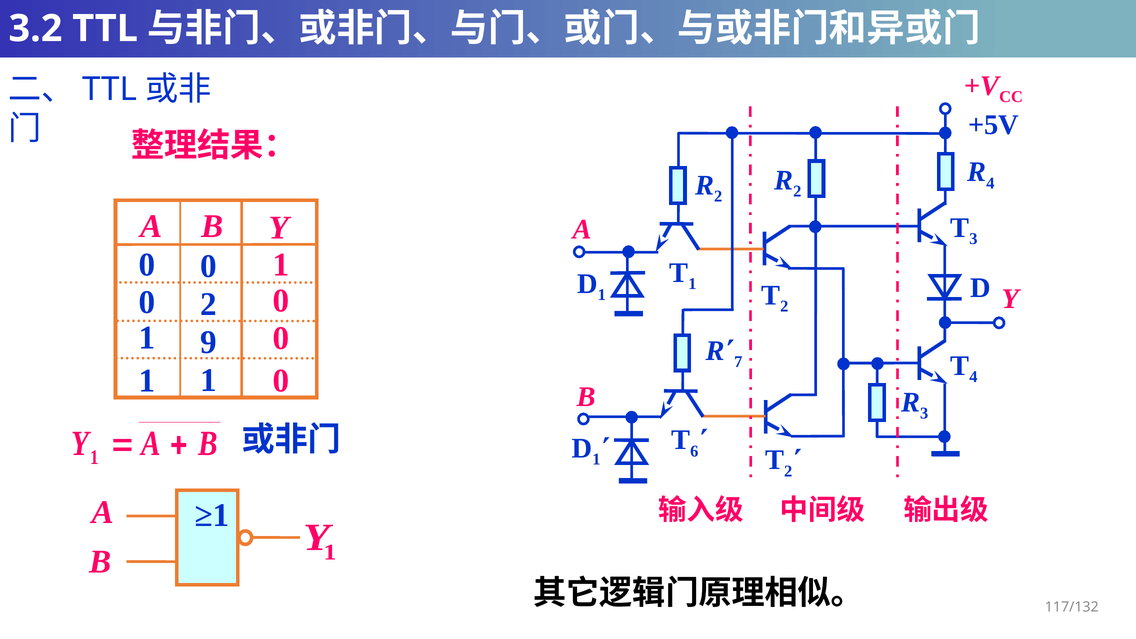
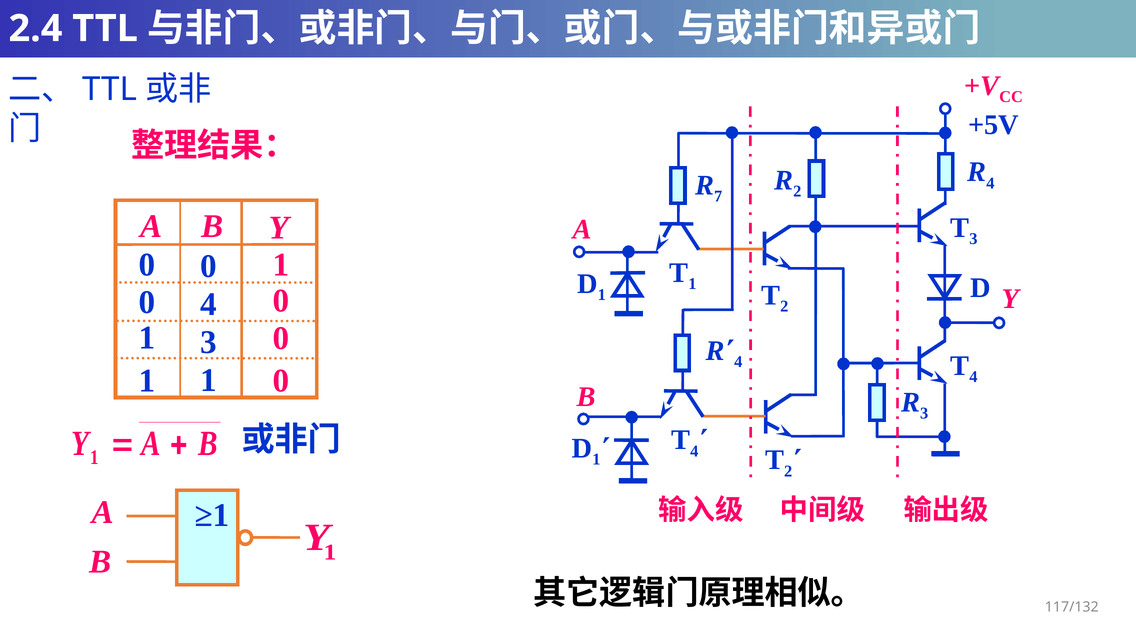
3.2: 3.2 -> 2.4
2 at (718, 196): 2 -> 7
0 2: 2 -> 4
1 9: 9 -> 3
7 at (738, 362): 7 -> 4
6 at (694, 451): 6 -> 4
